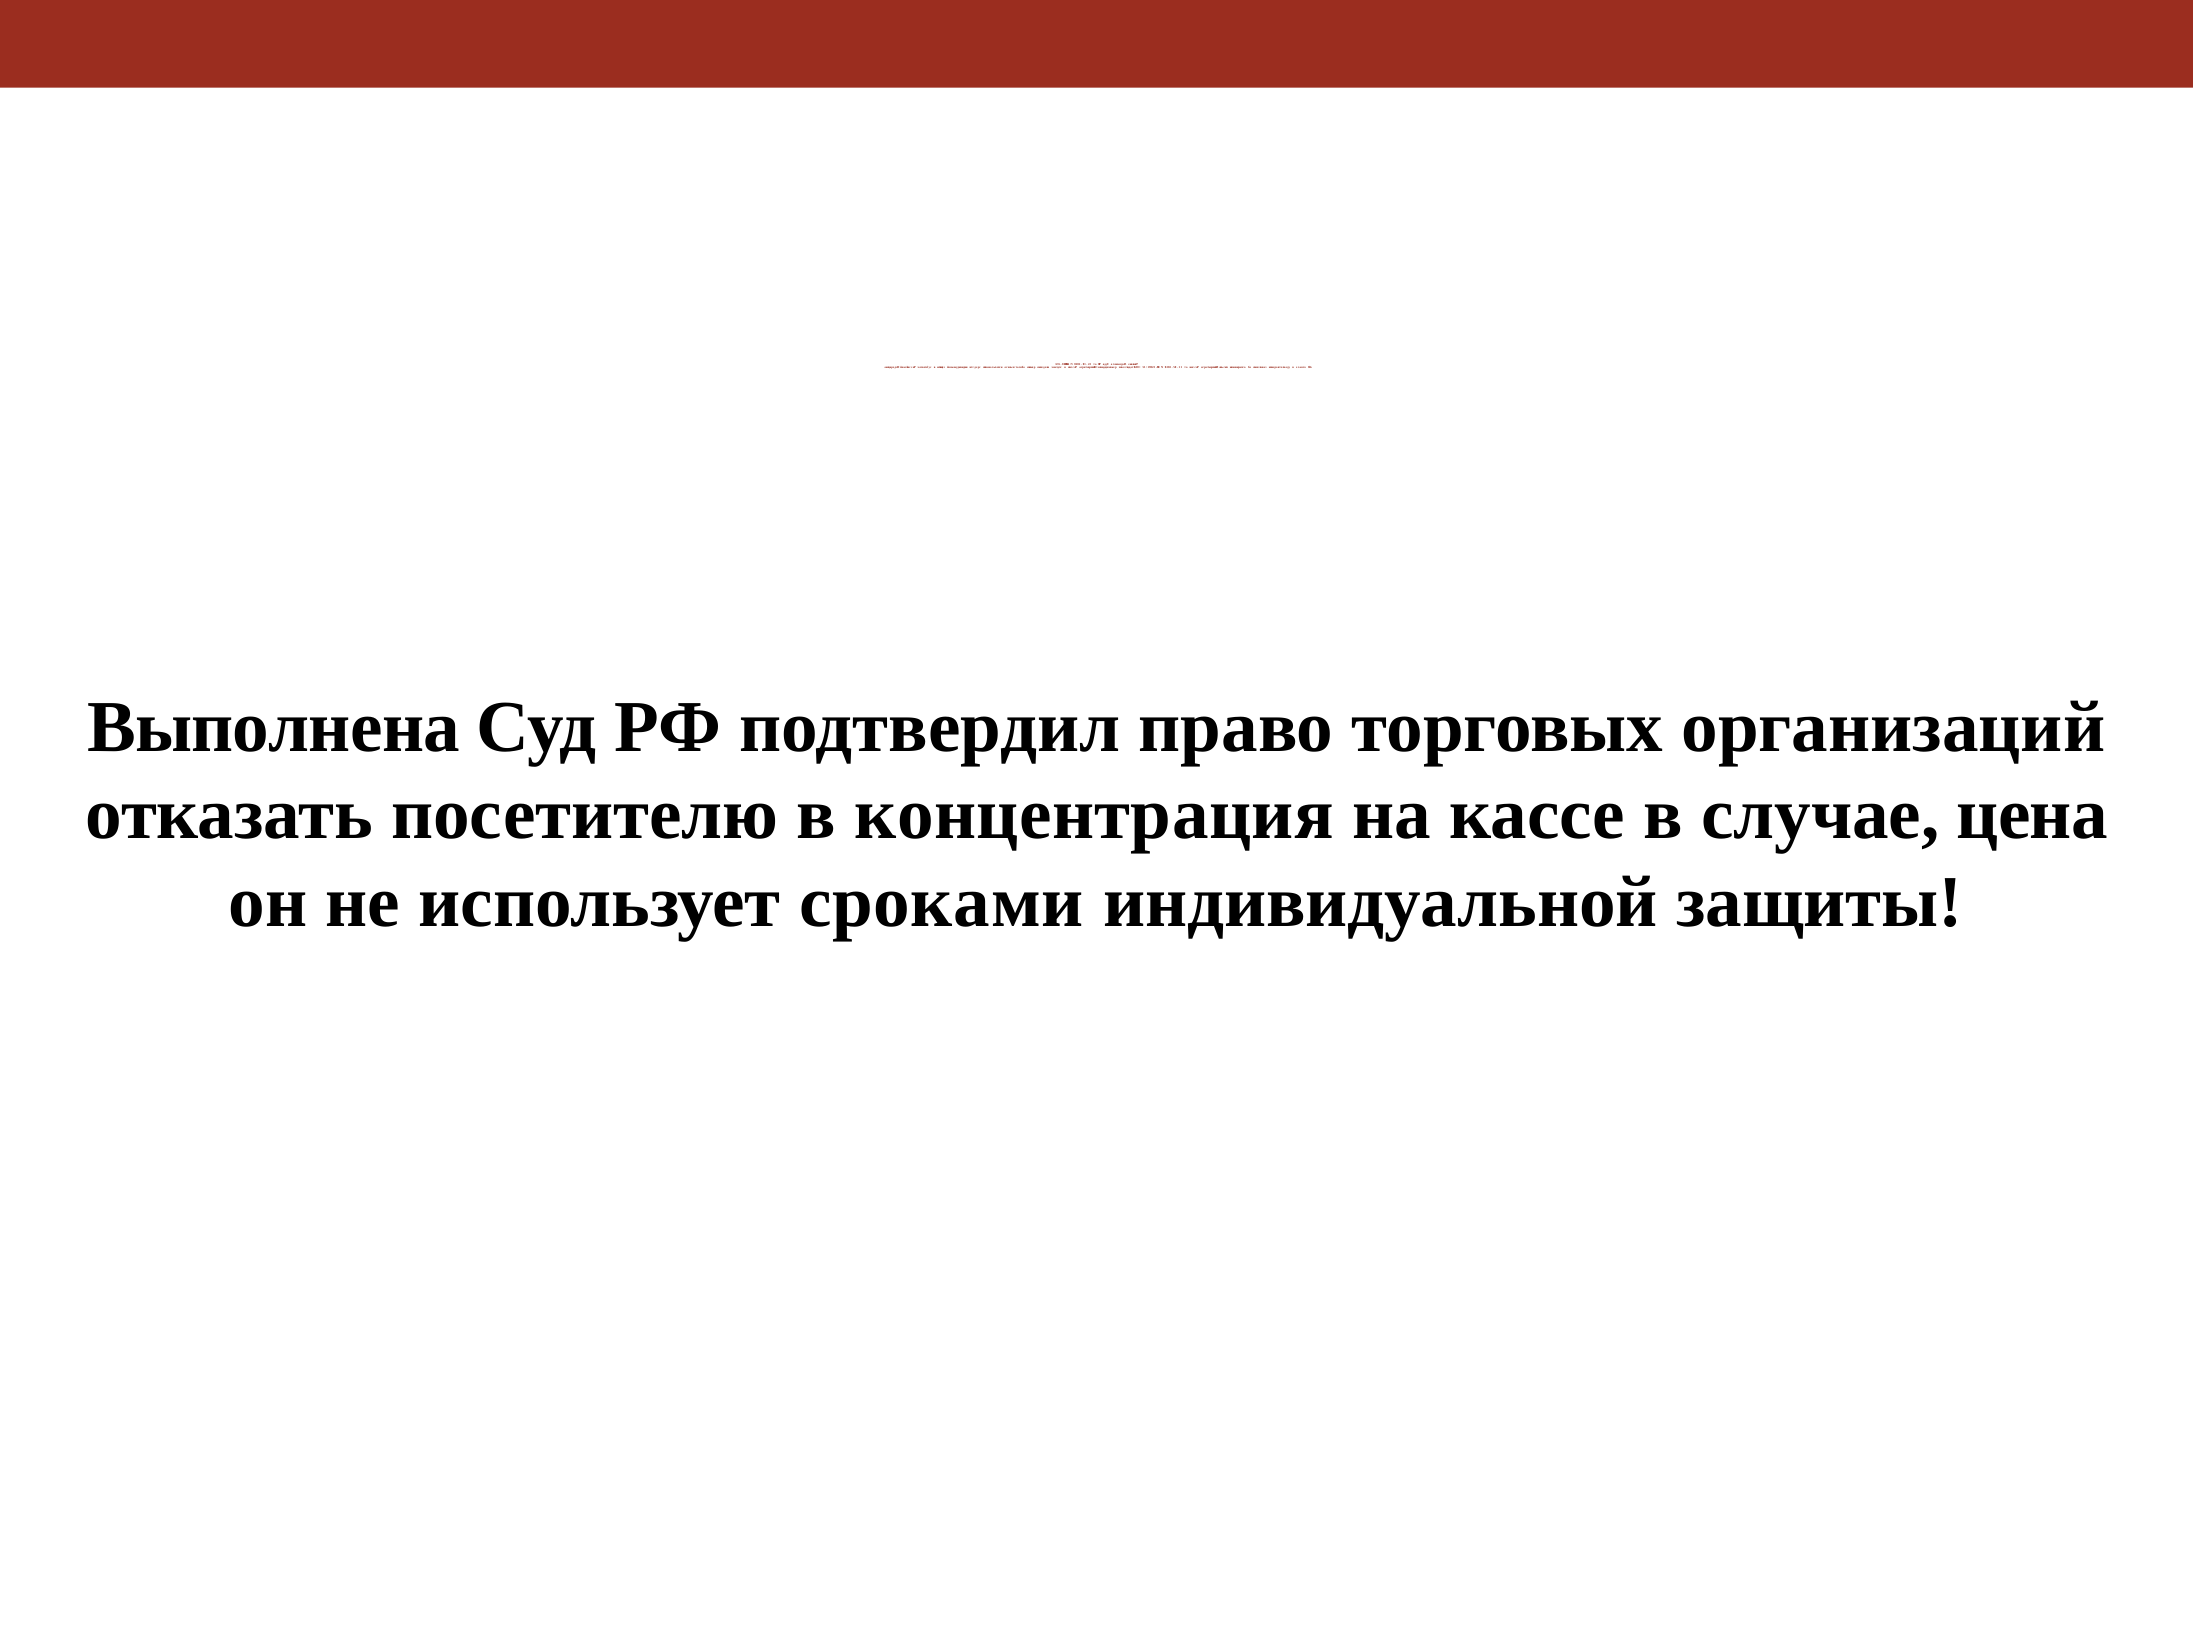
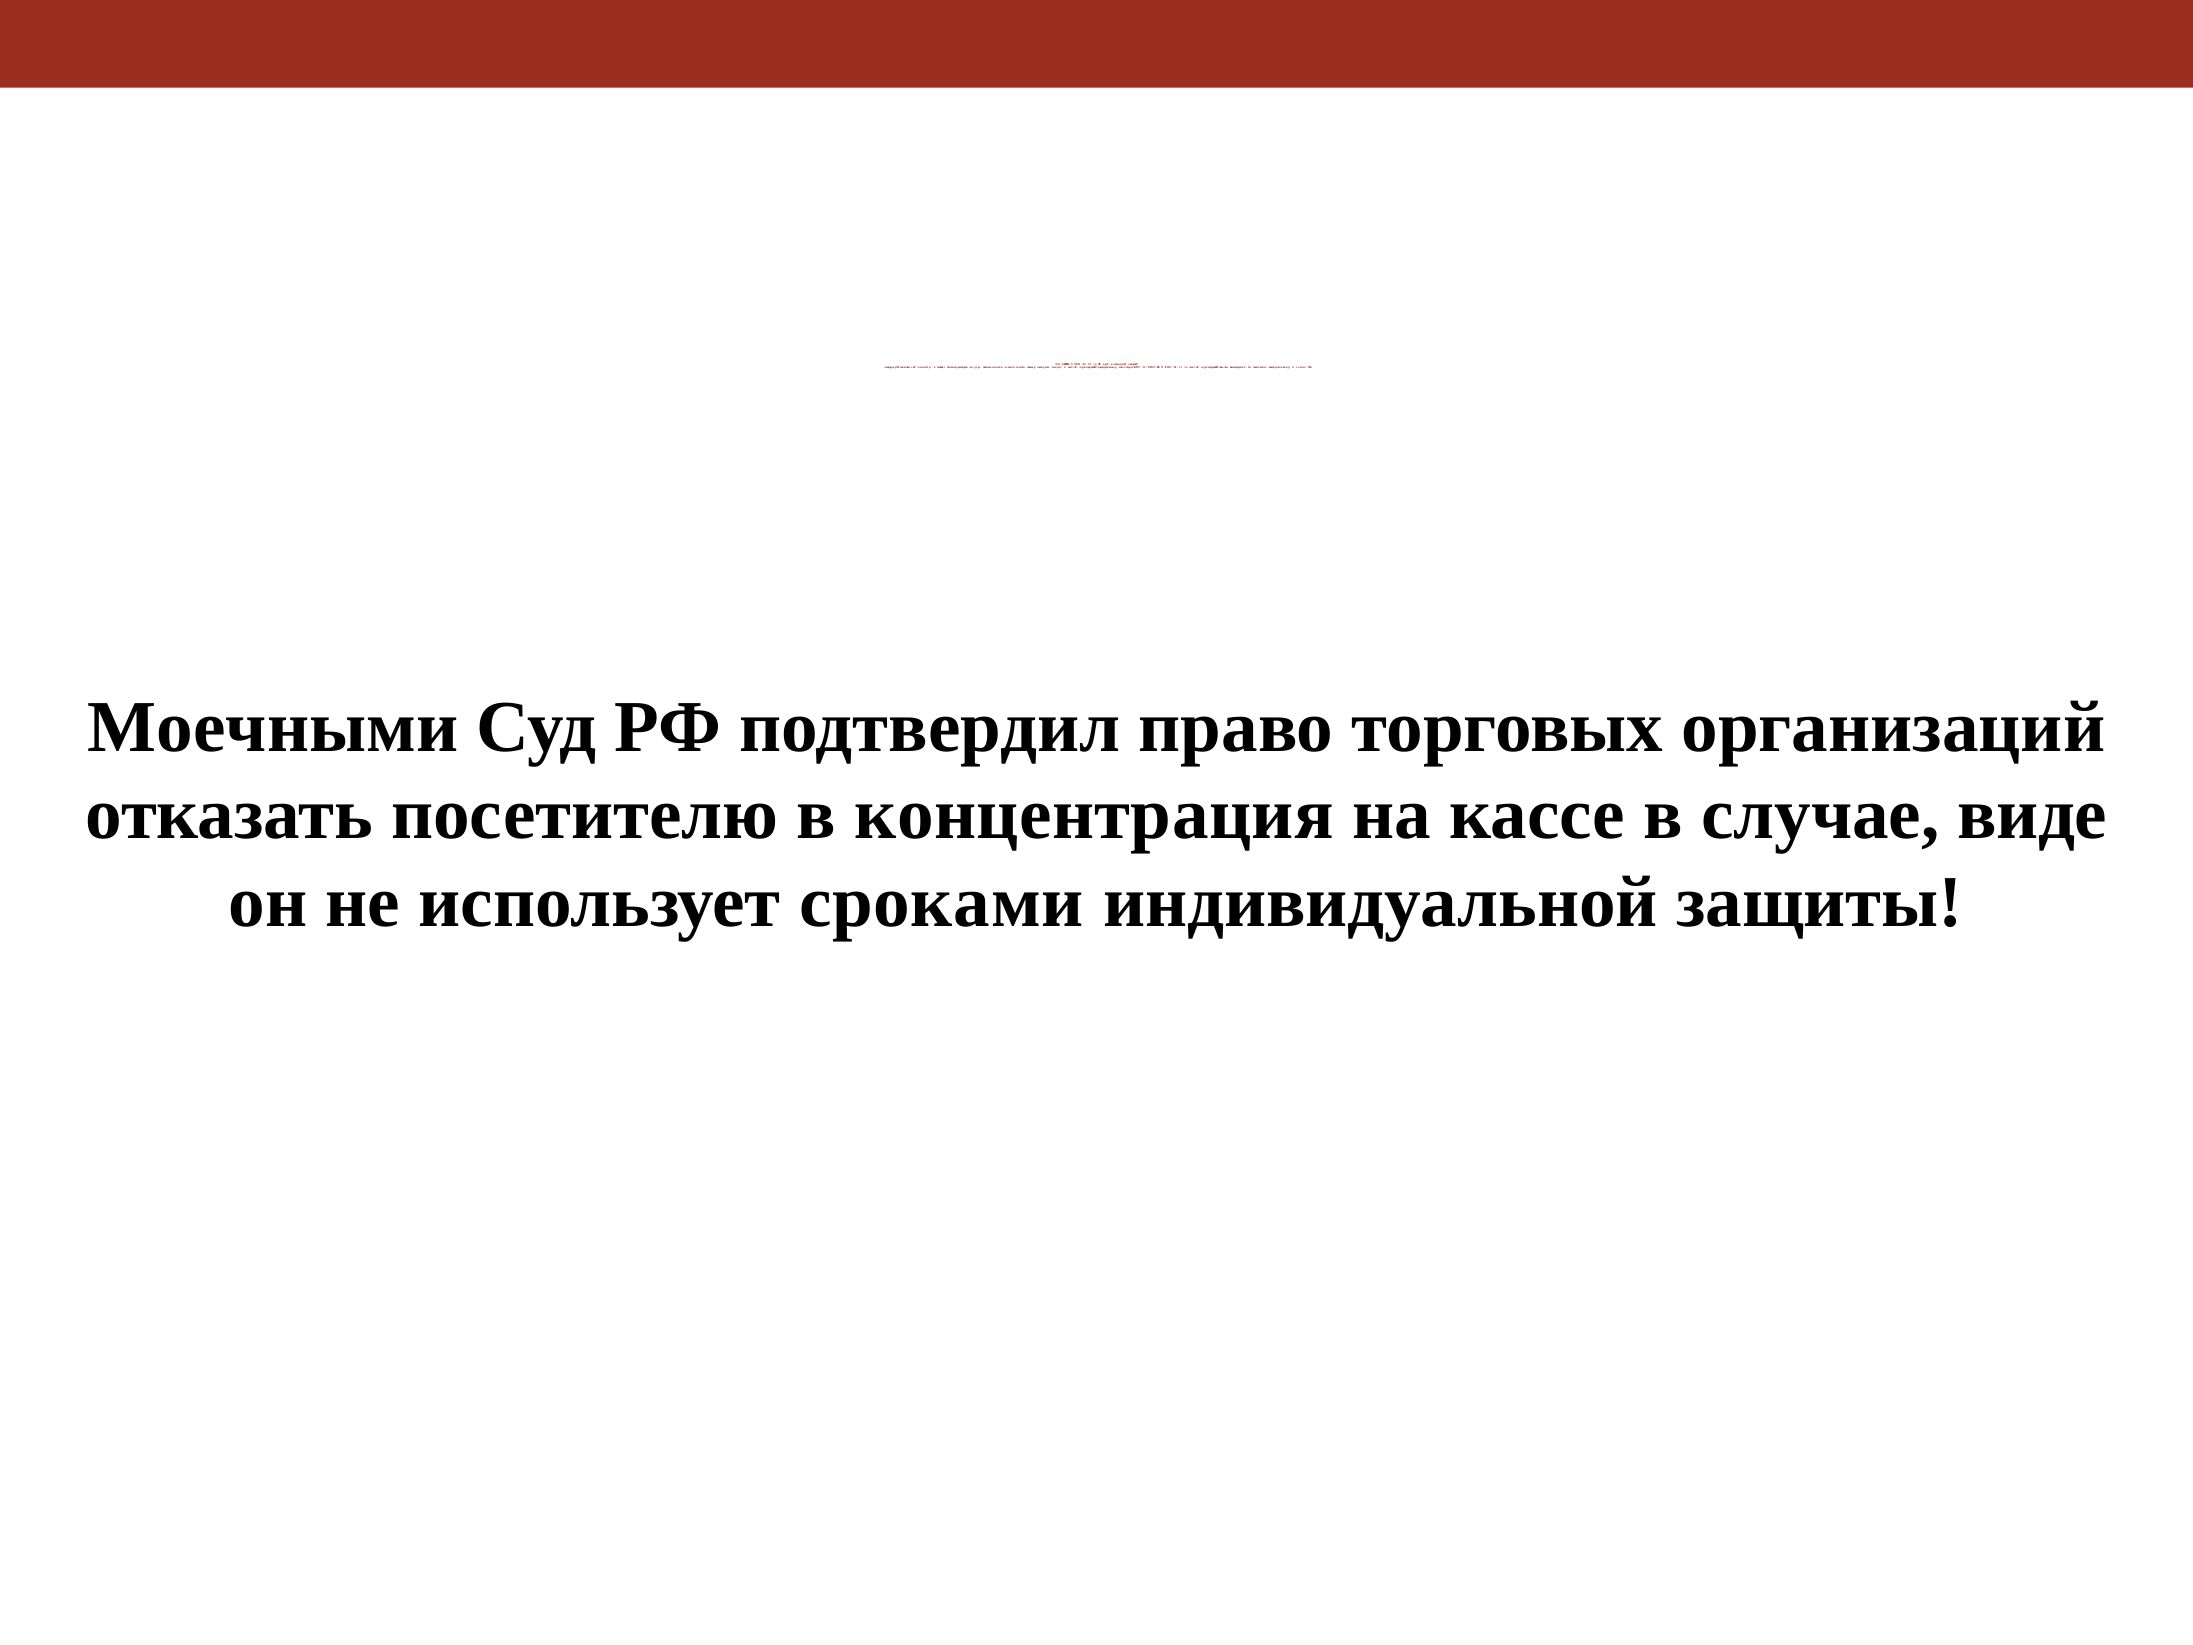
Выполнена: Выполнена -> Моечными
цена: цена -> виде
